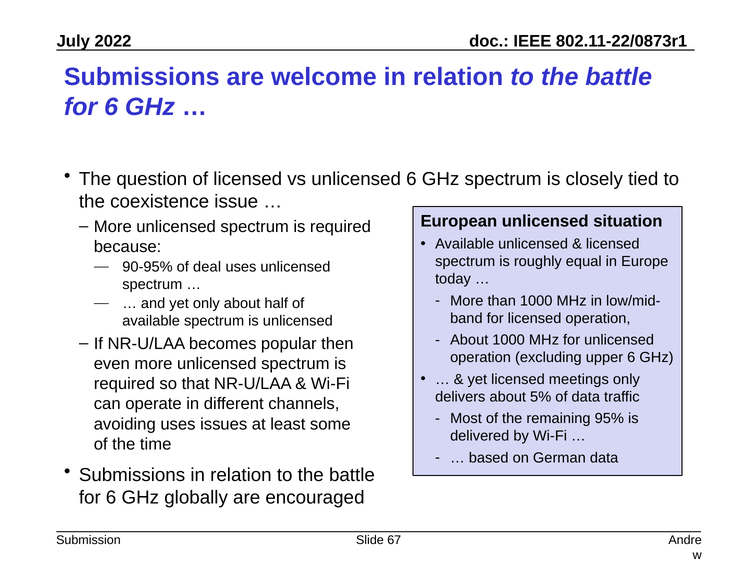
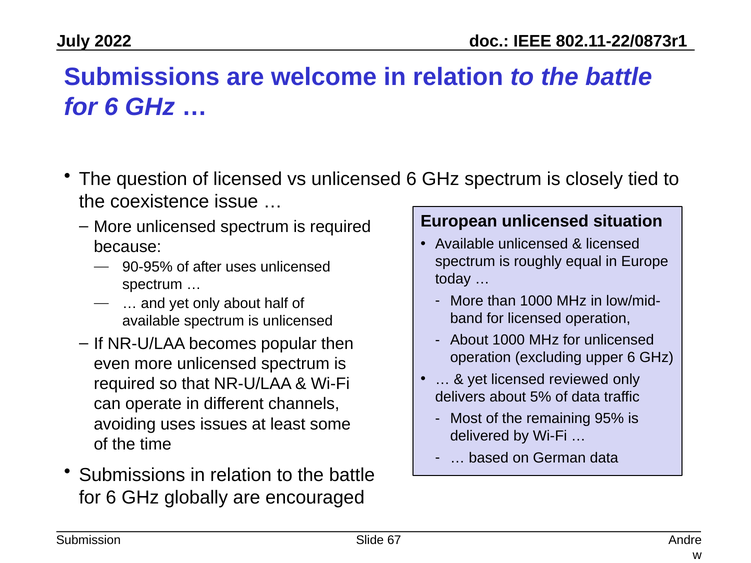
deal: deal -> after
meetings: meetings -> reviewed
